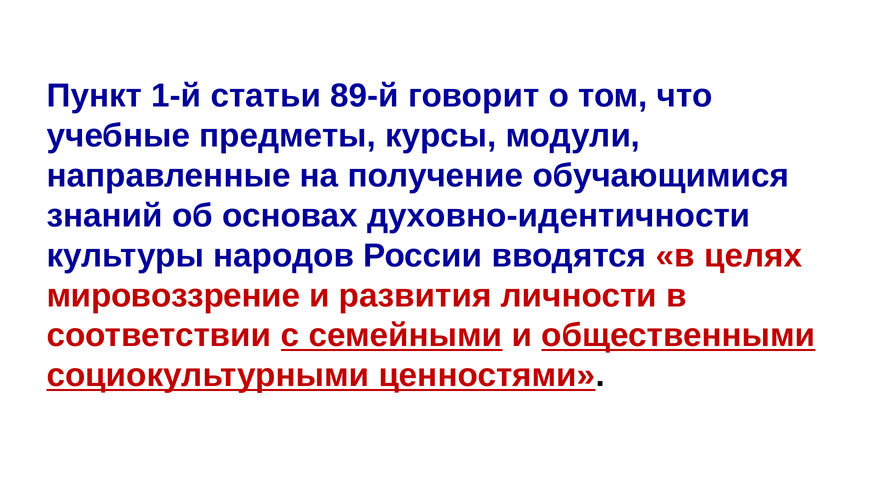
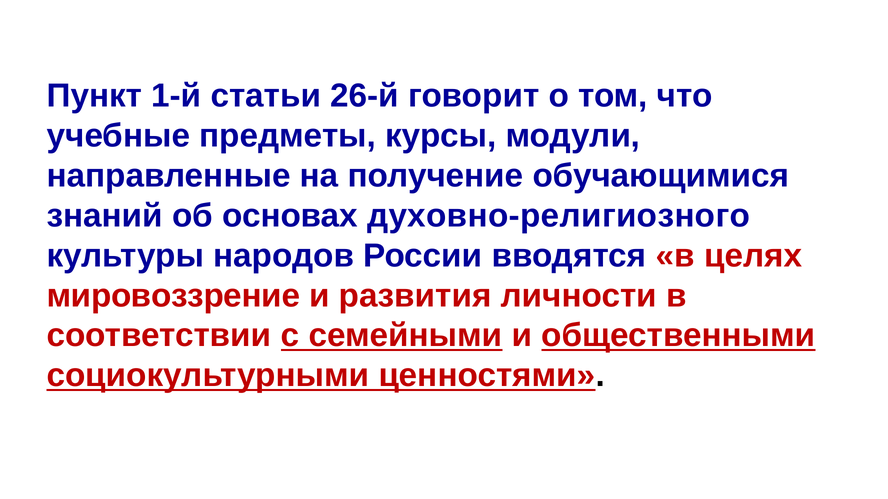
89-й: 89-й -> 26-й
духовно-идентичности: духовно-идентичности -> духовно-религиозного
